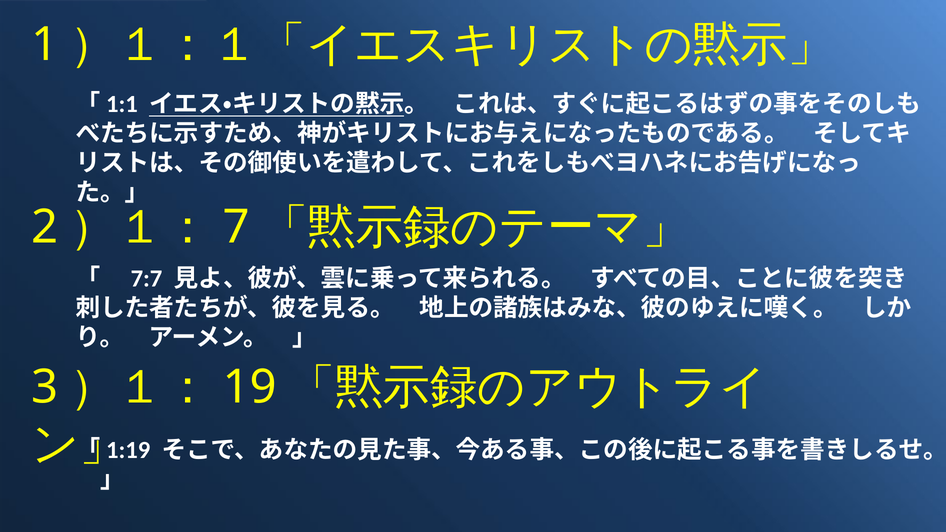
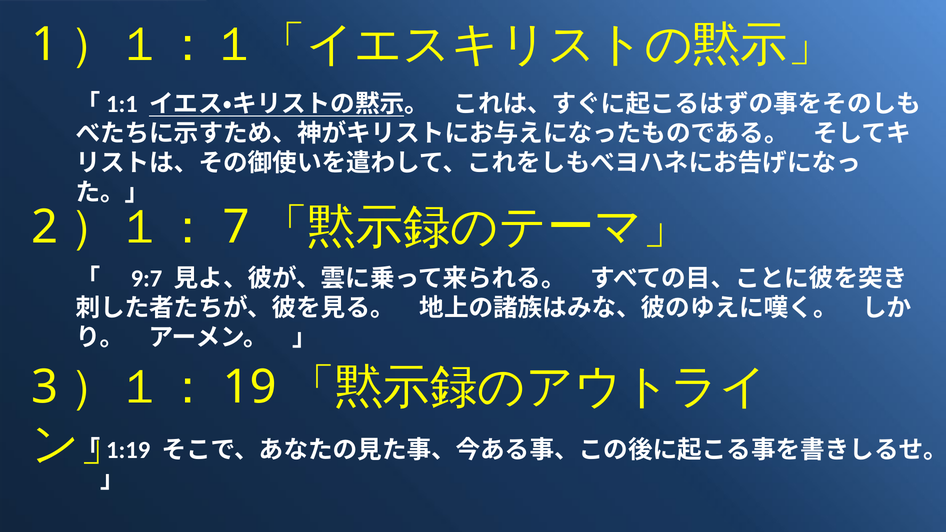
7:7: 7:7 -> 9:7
